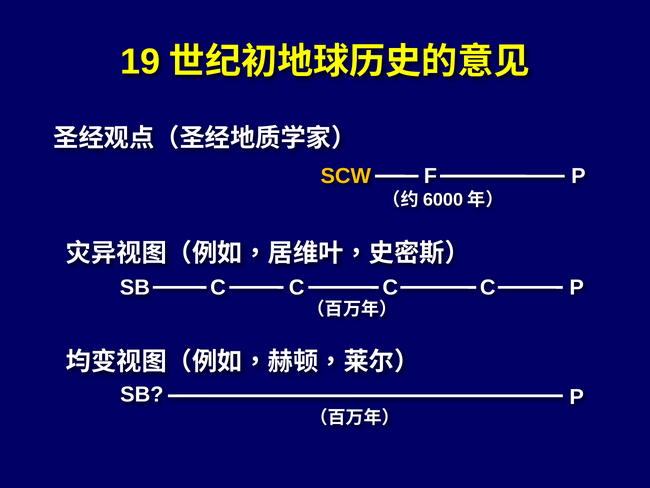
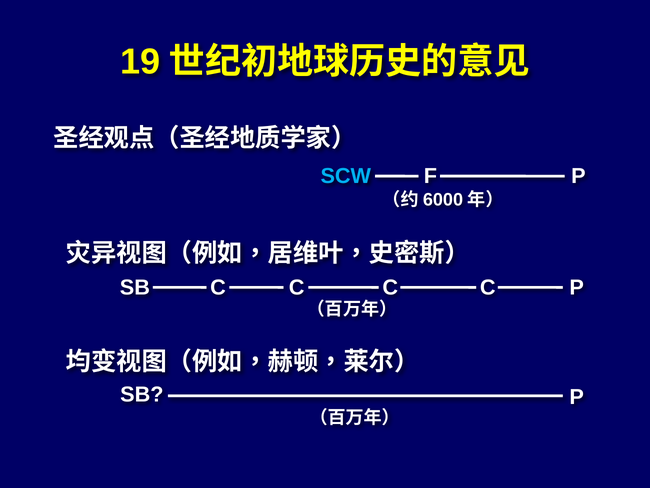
SCW colour: yellow -> light blue
